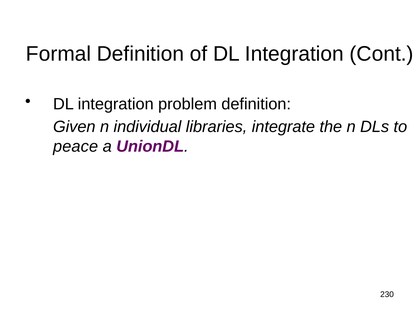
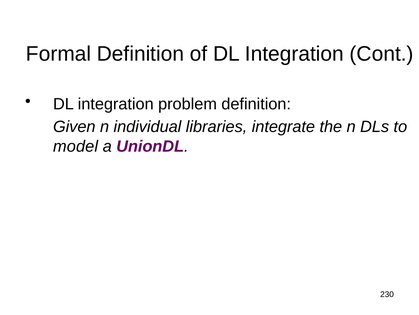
peace: peace -> model
